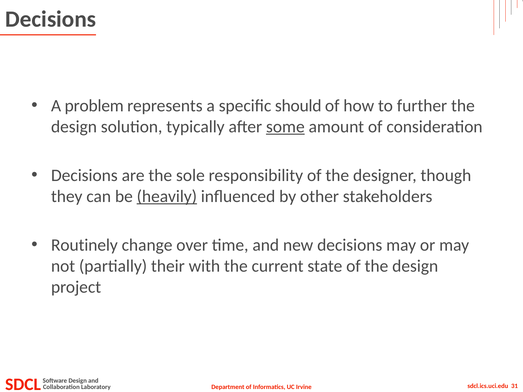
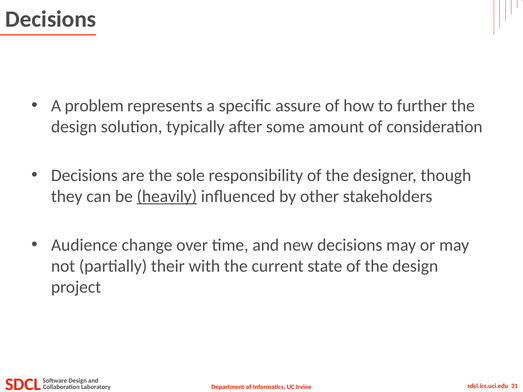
should: should -> assure
some underline: present -> none
Routinely: Routinely -> Audience
